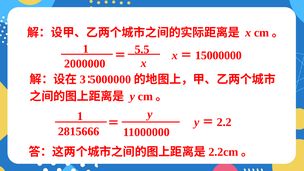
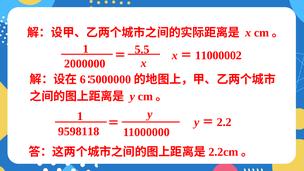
15000000: 15000000 -> 11000002
3: 3 -> 6
2815666: 2815666 -> 9598118
